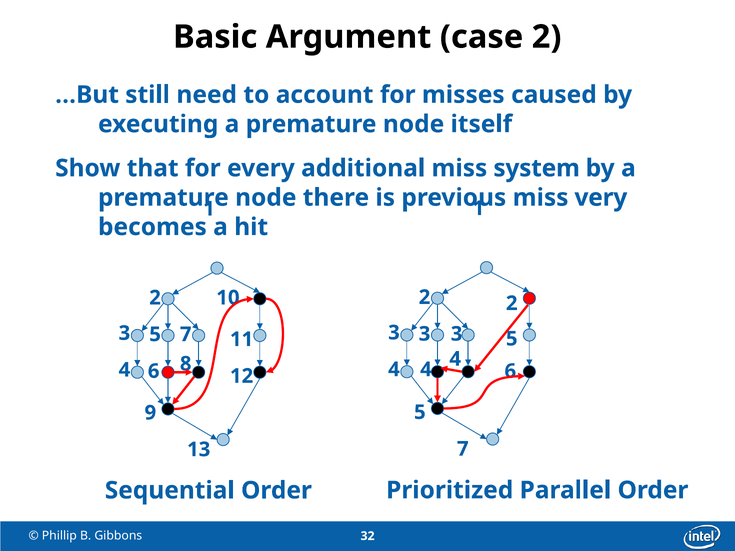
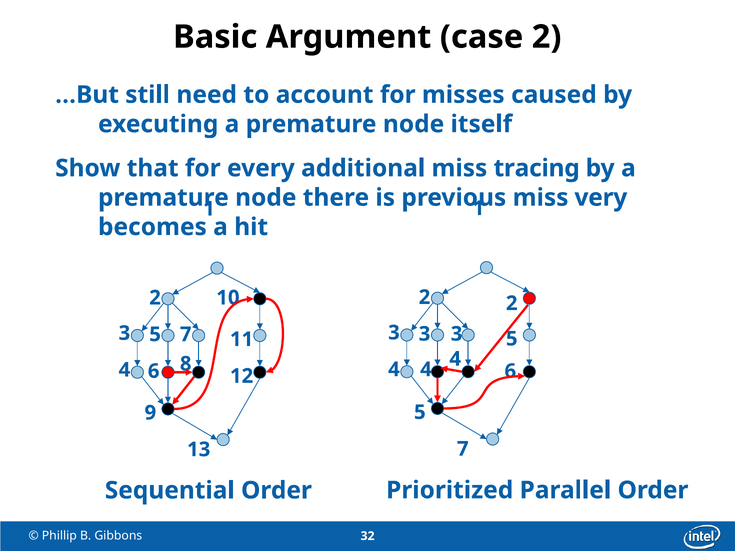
system: system -> tracing
